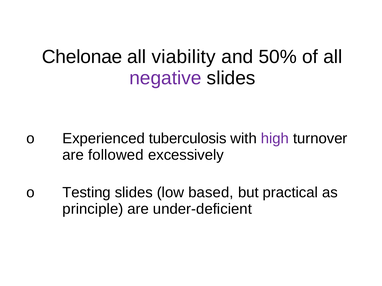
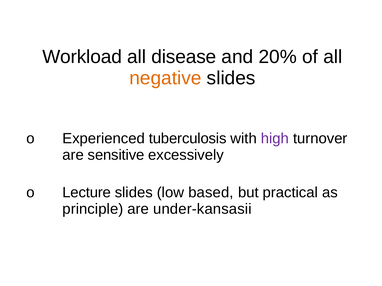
Chelonae: Chelonae -> Workload
viability: viability -> disease
50%: 50% -> 20%
negative colour: purple -> orange
followed: followed -> sensitive
Testing: Testing -> Lecture
under-deficient: under-deficient -> under-kansasii
